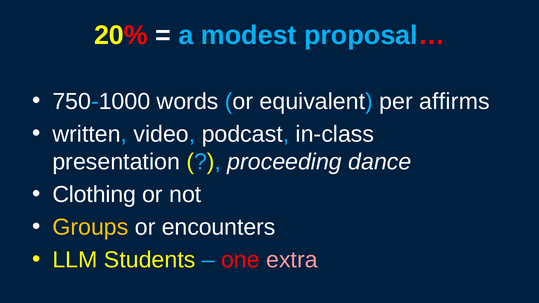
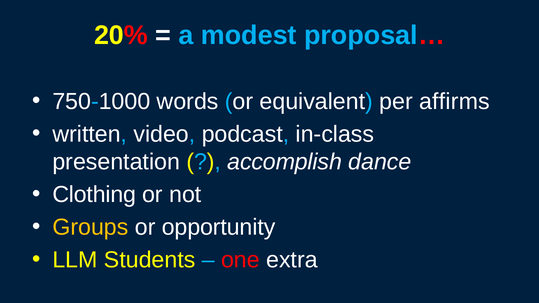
proceeding: proceeding -> accomplish
encounters: encounters -> opportunity
extra colour: pink -> white
